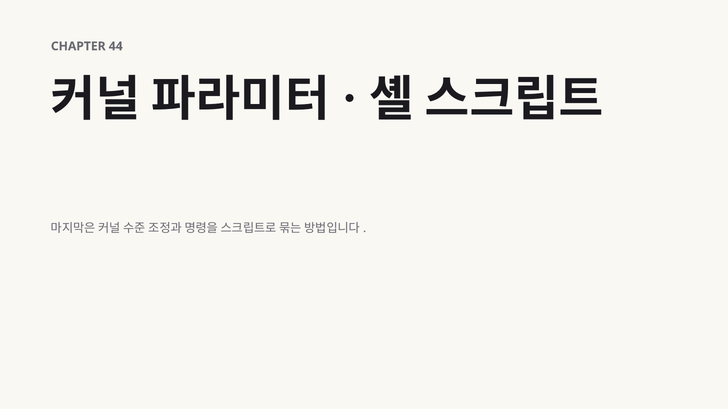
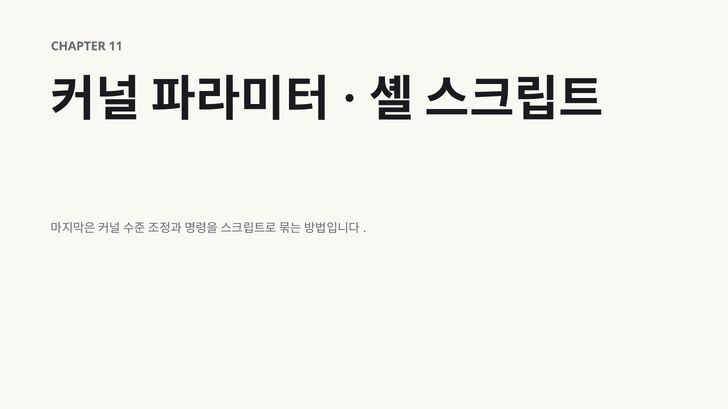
44: 44 -> 11
